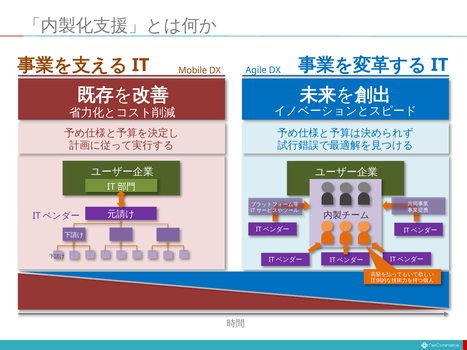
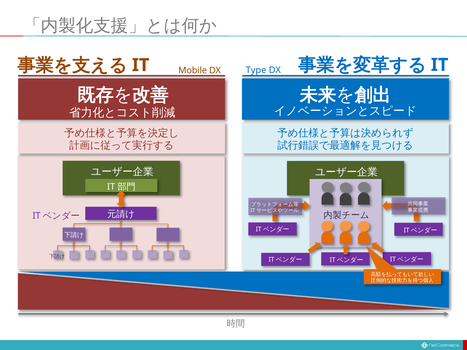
Agile: Agile -> Type
